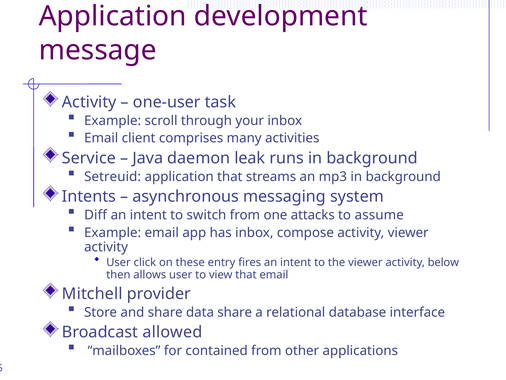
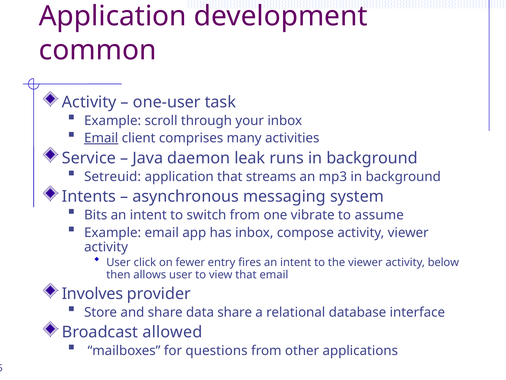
message: message -> common
Email at (101, 138) underline: none -> present
Diff: Diff -> Bits
attacks: attacks -> vibrate
these: these -> fewer
Mitchell: Mitchell -> Involves
contained: contained -> questions
